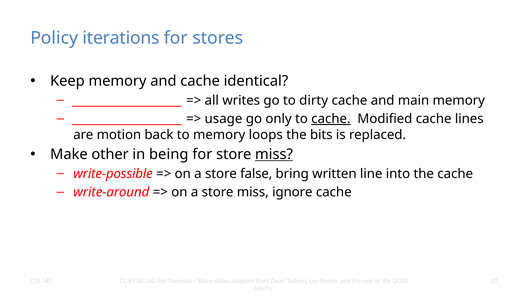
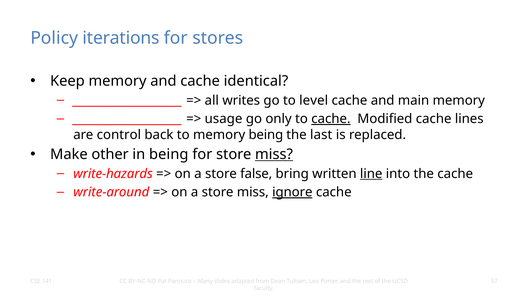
dirty: dirty -> level
motion: motion -> control
memory loops: loops -> being
bits: bits -> last
write-possible: write-possible -> write-hazards
line underline: none -> present
ignore underline: none -> present
